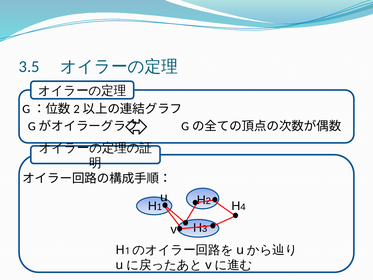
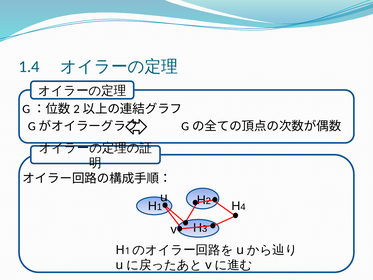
3.5: 3.5 -> 1.4
